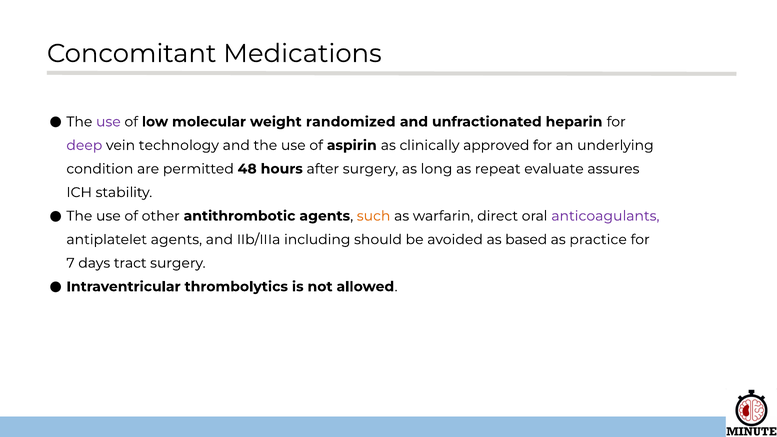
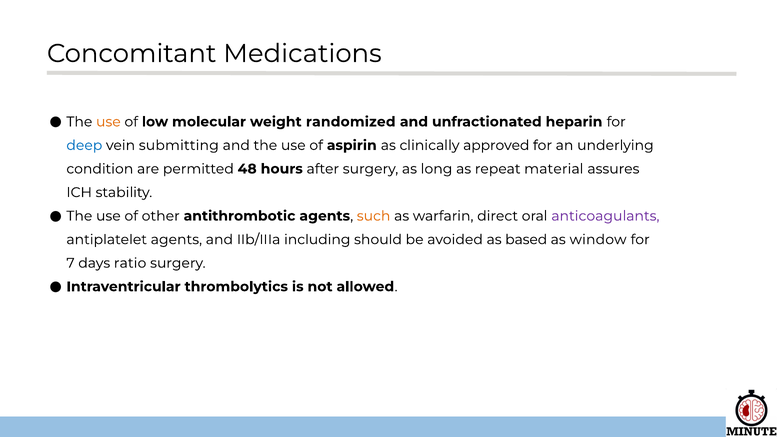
use at (108, 122) colour: purple -> orange
deep colour: purple -> blue
technology: technology -> submitting
evaluate: evaluate -> material
practice: practice -> window
tract: tract -> ratio
